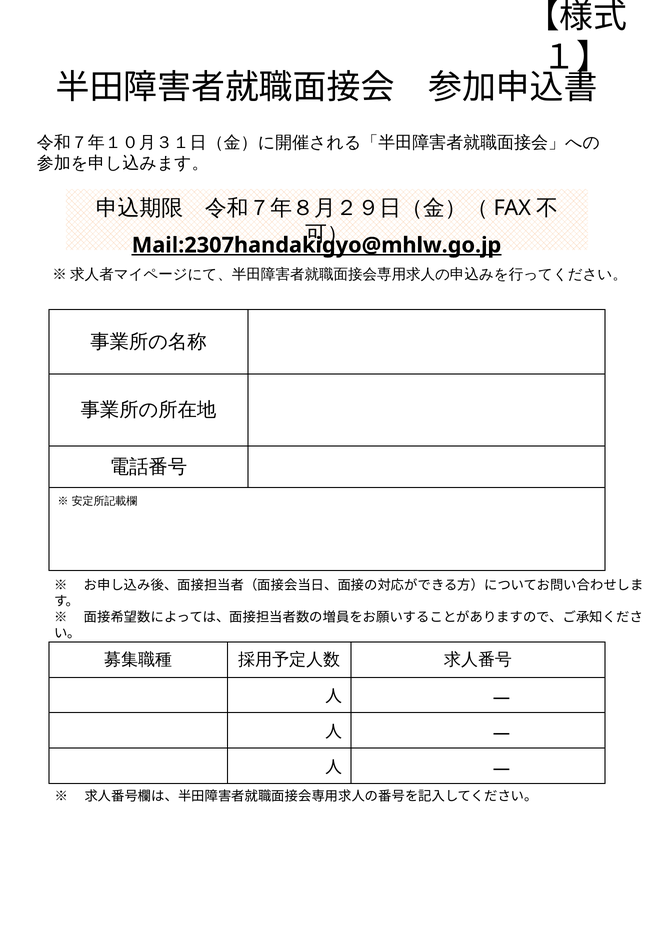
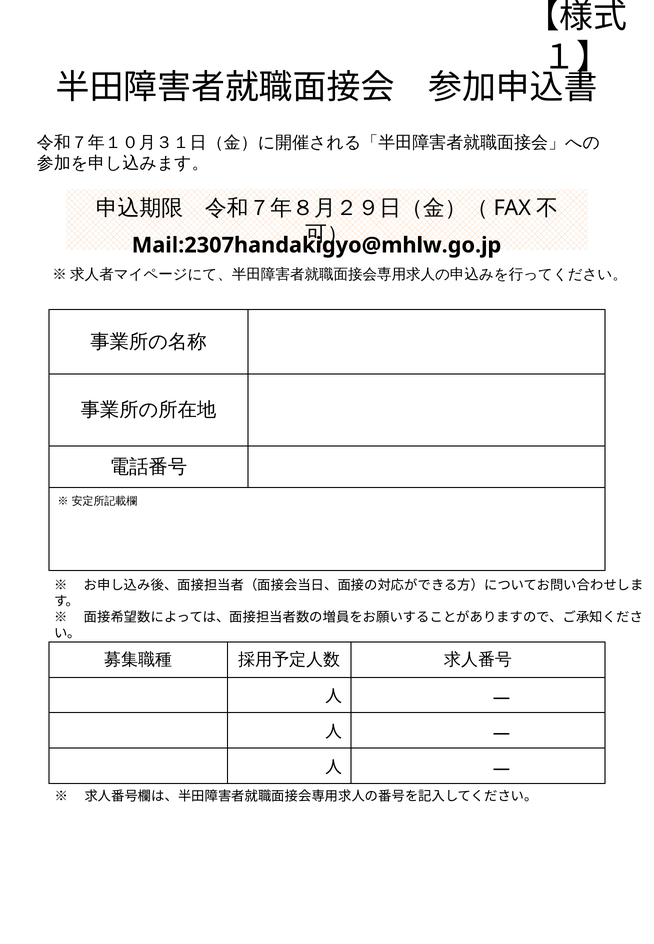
Mail:2307handakigyo@mhlw.go.jp underline: present -> none
